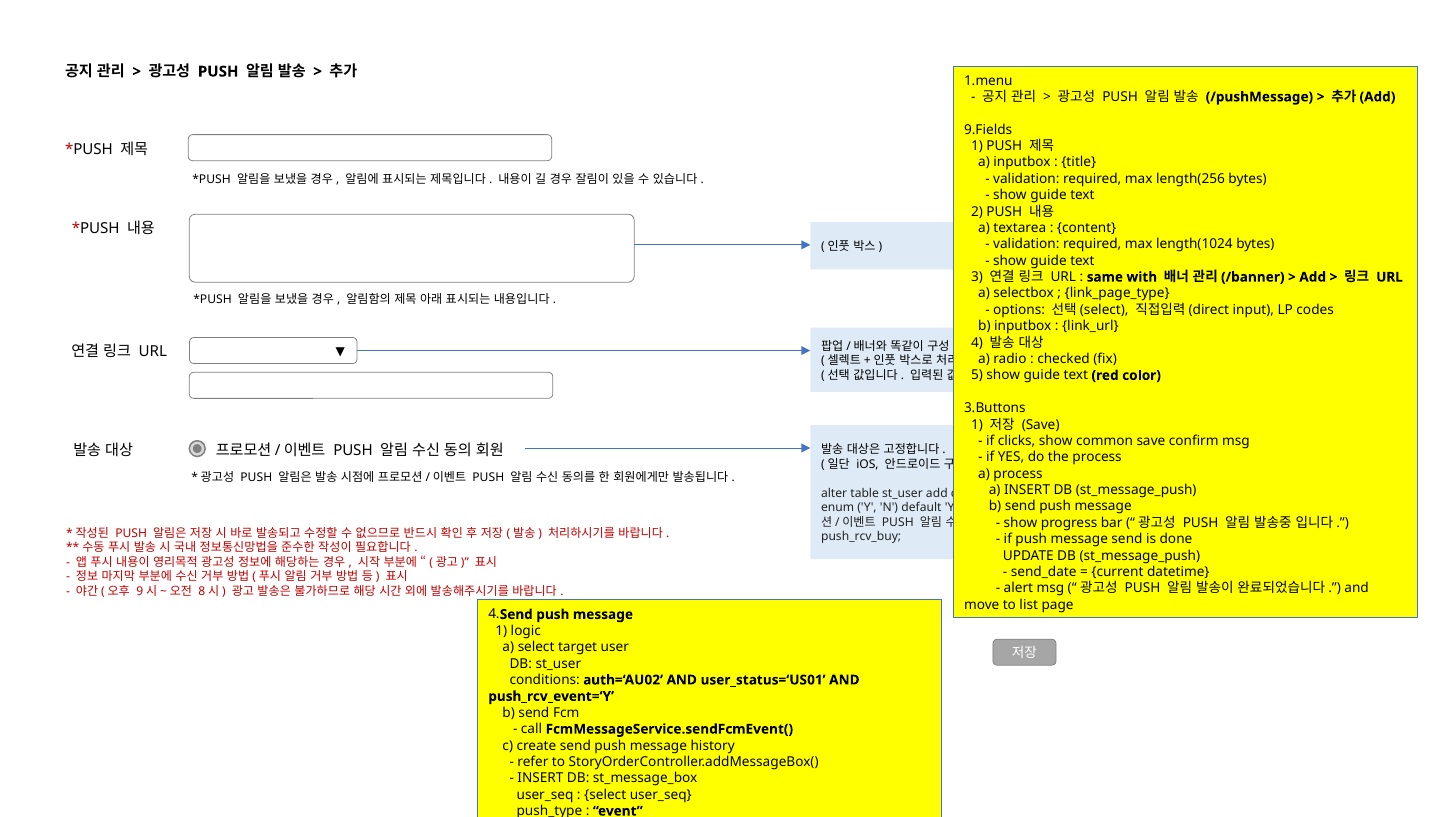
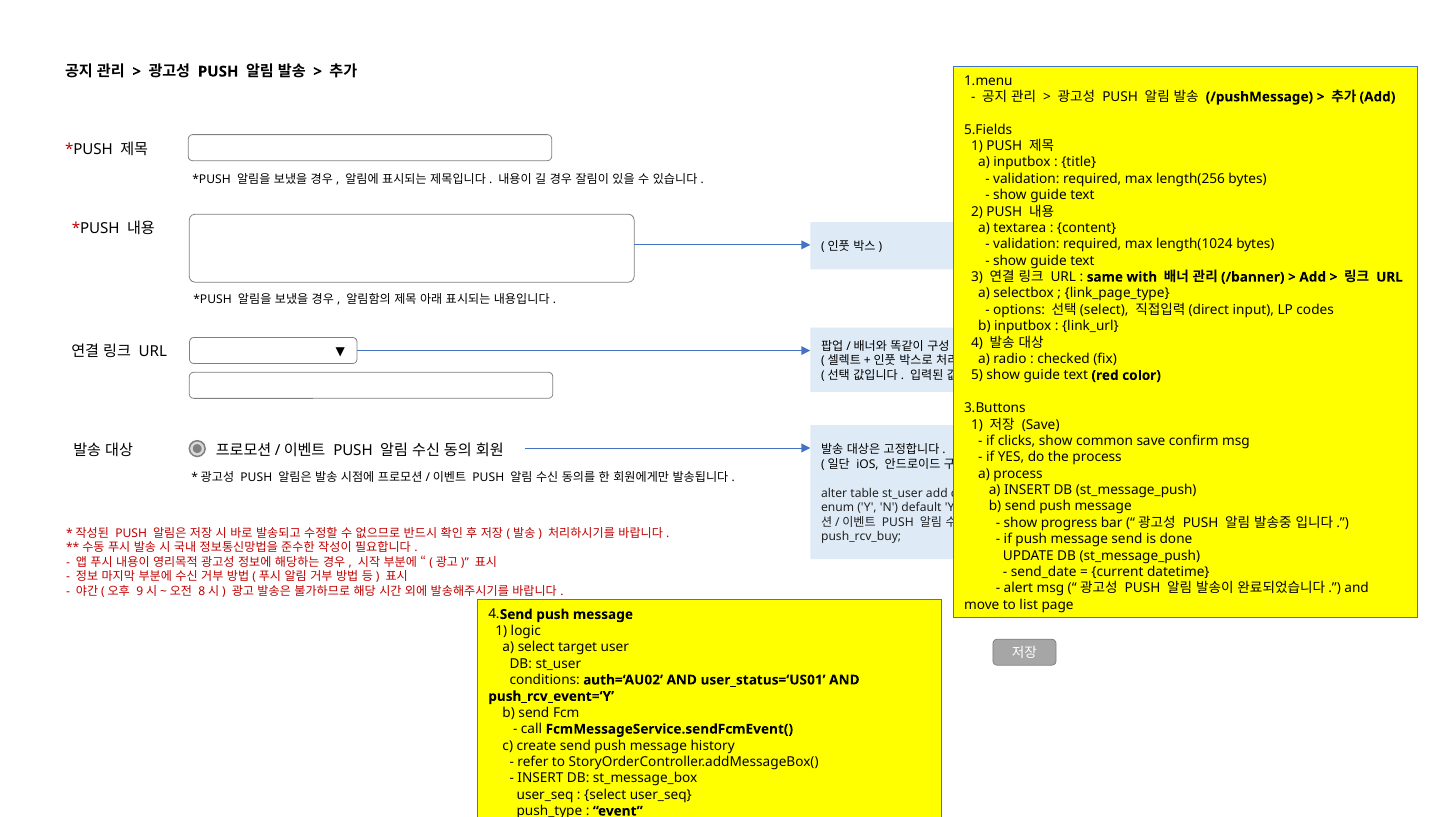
9.Fields: 9.Fields -> 5.Fields
